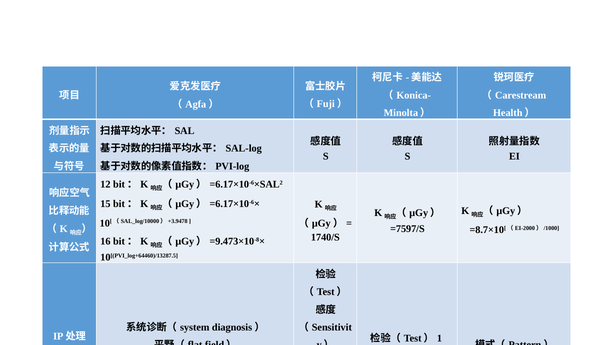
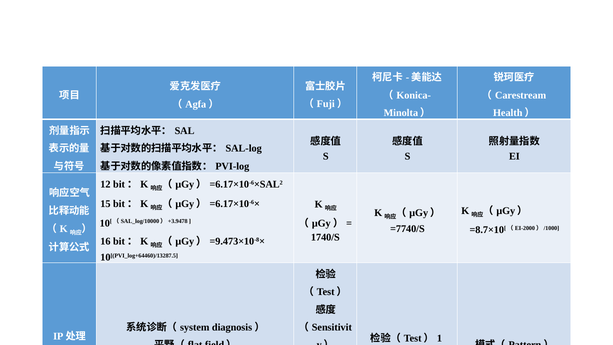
=7597/S: =7597/S -> =7740/S
